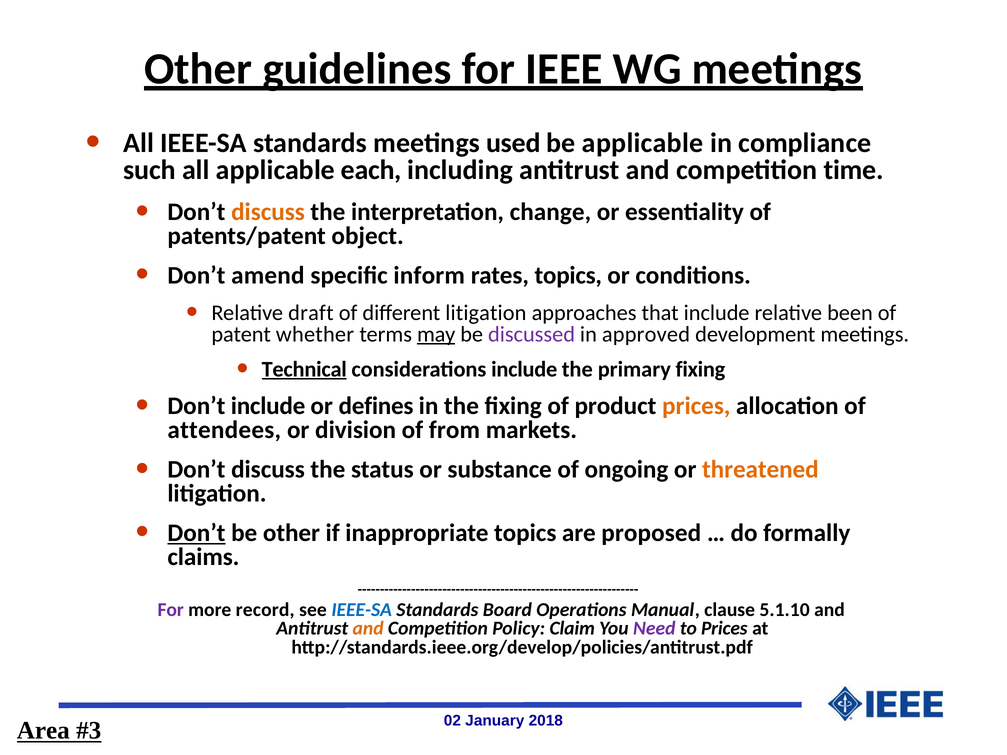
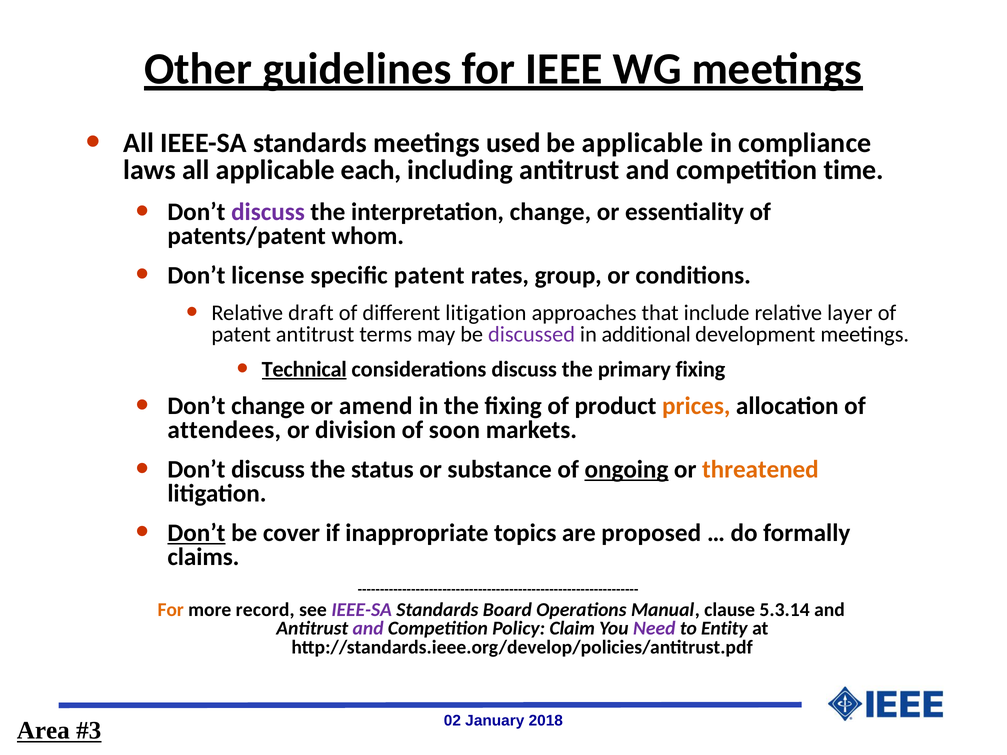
such: such -> laws
discuss at (268, 212) colour: orange -> purple
object: object -> whom
amend: amend -> license
specific inform: inform -> patent
rates topics: topics -> group
been: been -> layer
patent whether: whether -> antitrust
may underline: present -> none
approved: approved -> additional
considerations include: include -> discuss
Don’t include: include -> change
defines: defines -> amend
from: from -> soon
ongoing underline: none -> present
be other: other -> cover
For at (171, 610) colour: purple -> orange
IEEE-SA at (362, 610) colour: blue -> purple
5.1.10: 5.1.10 -> 5.3.14
and at (368, 629) colour: orange -> purple
to Prices: Prices -> Entity
